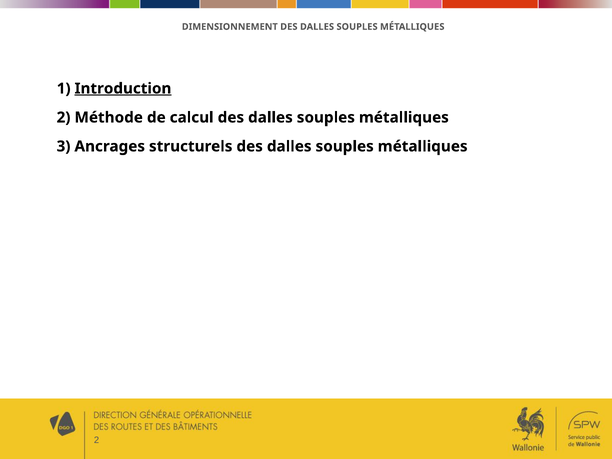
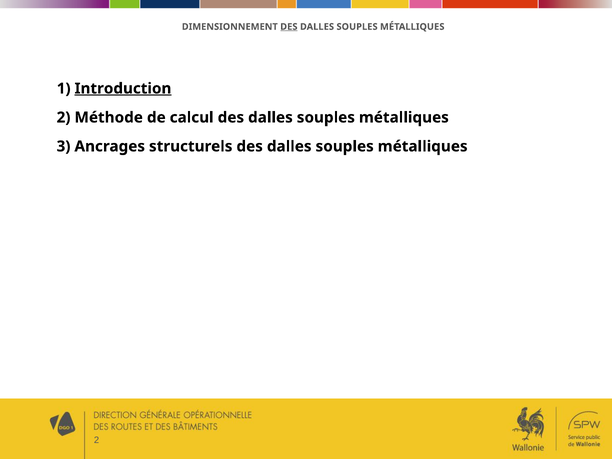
DES at (289, 27) underline: none -> present
